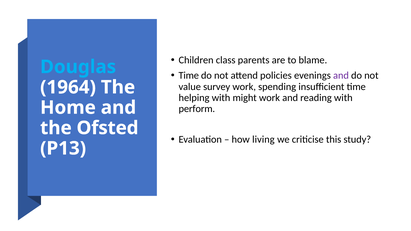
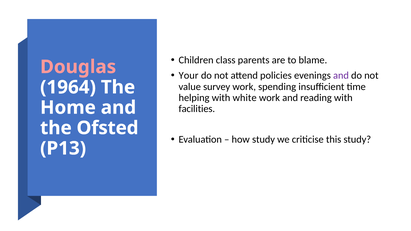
Douglas colour: light blue -> pink
Time at (189, 76): Time -> Your
might: might -> white
perform: perform -> facilities
how living: living -> study
